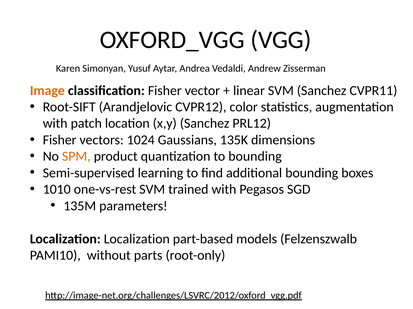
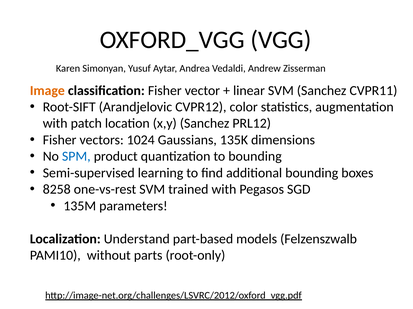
SPM colour: orange -> blue
1010: 1010 -> 8258
Localization Localization: Localization -> Understand
